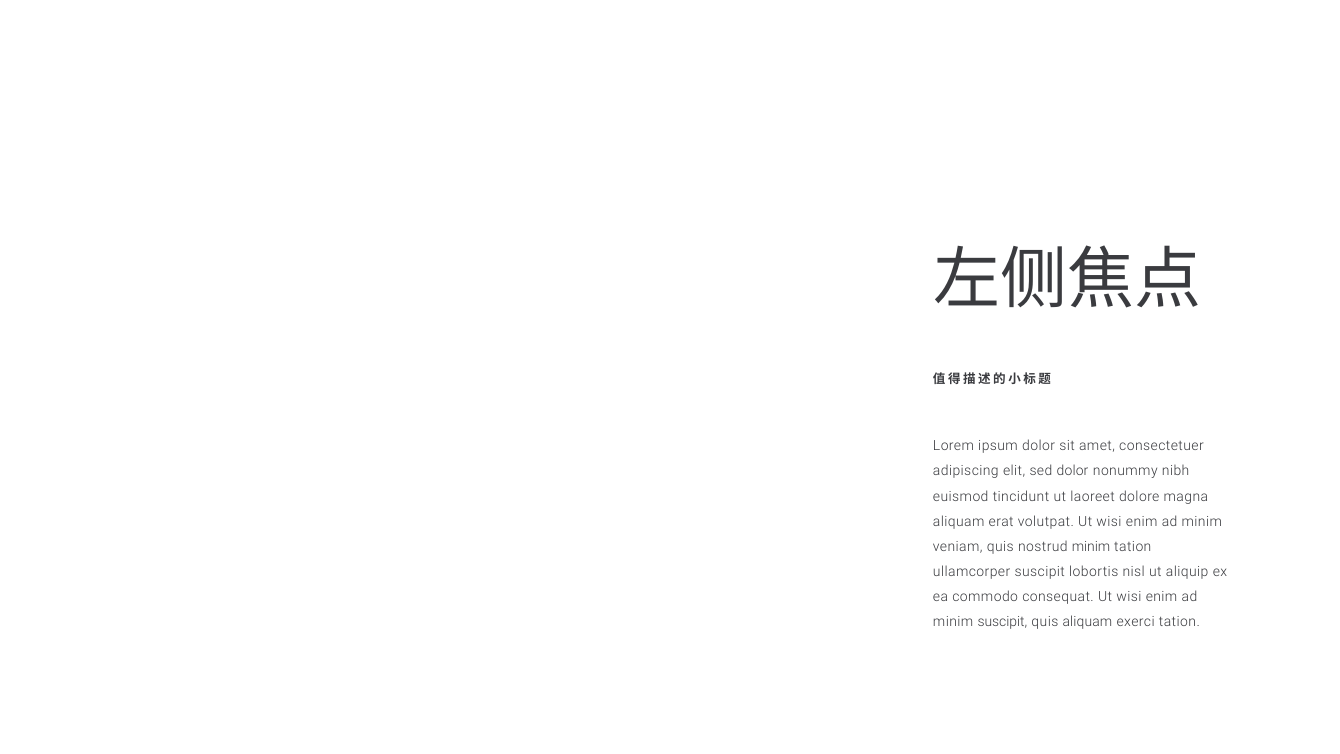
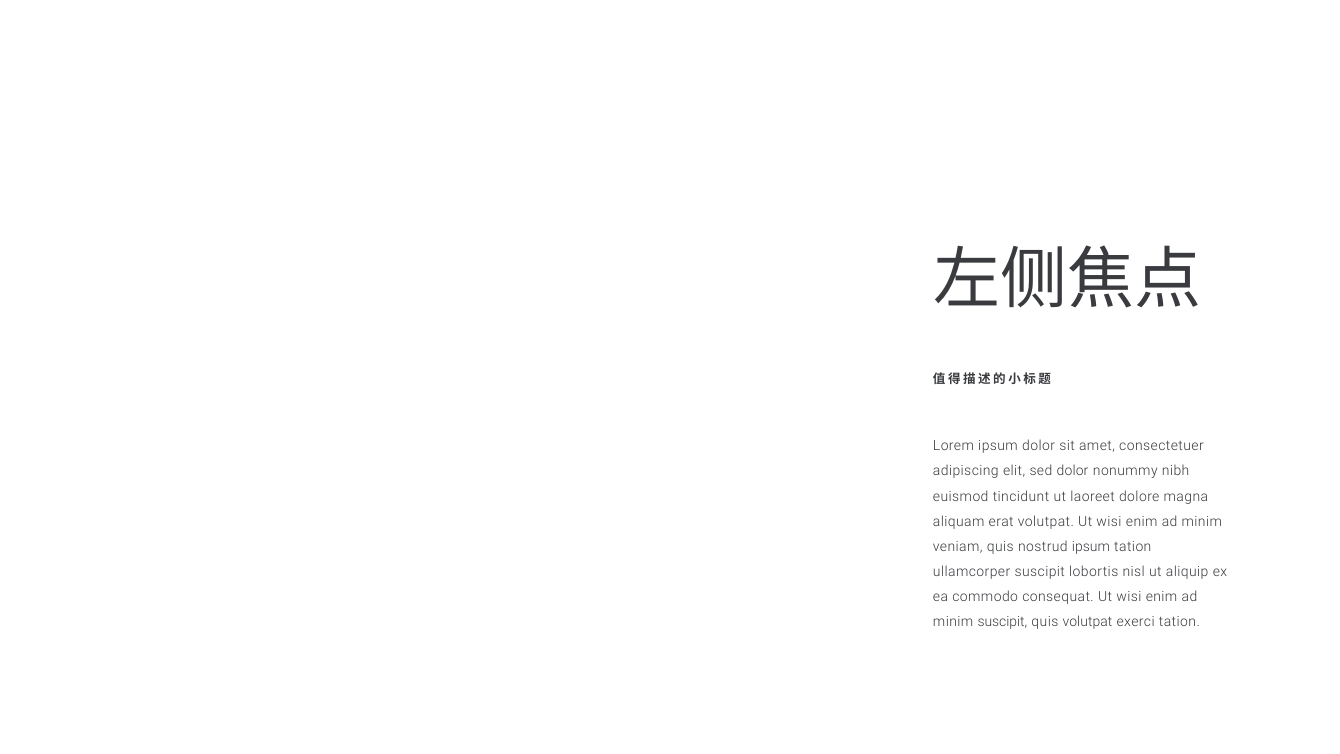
nostrud minim: minim -> ipsum
quis aliquam: aliquam -> volutpat
